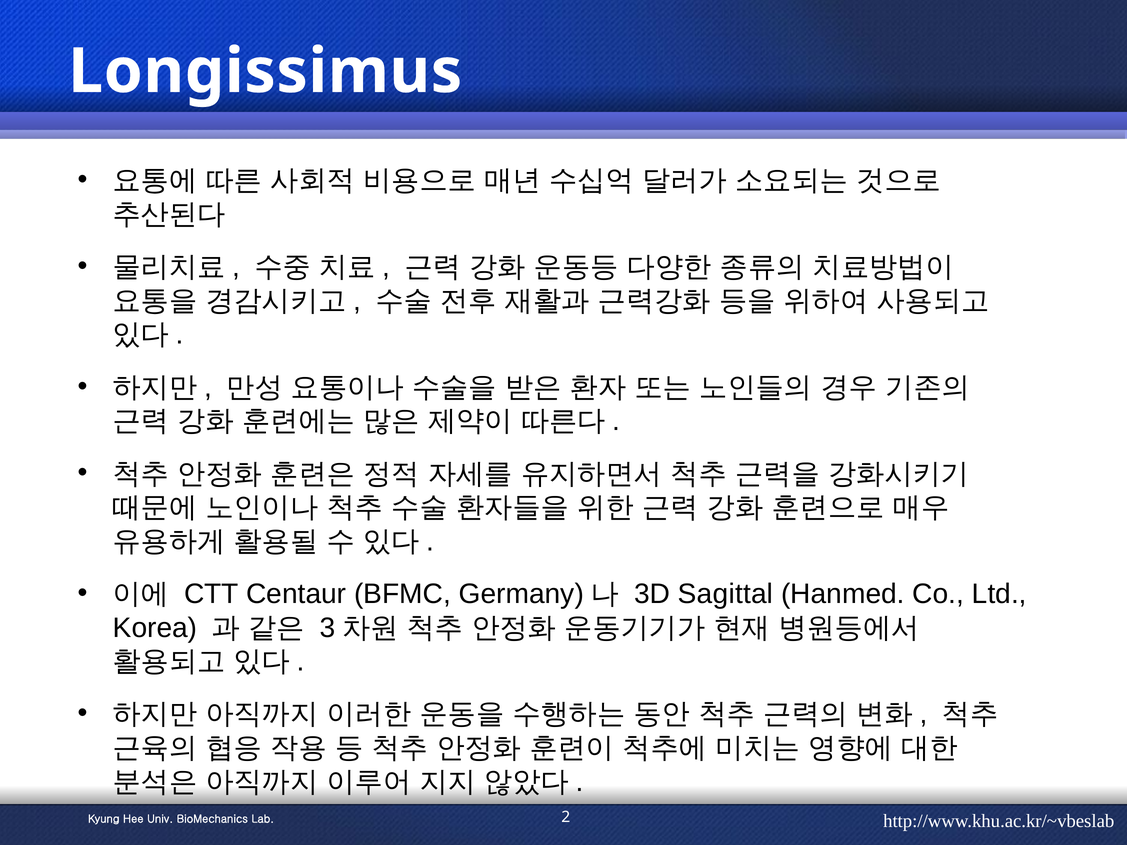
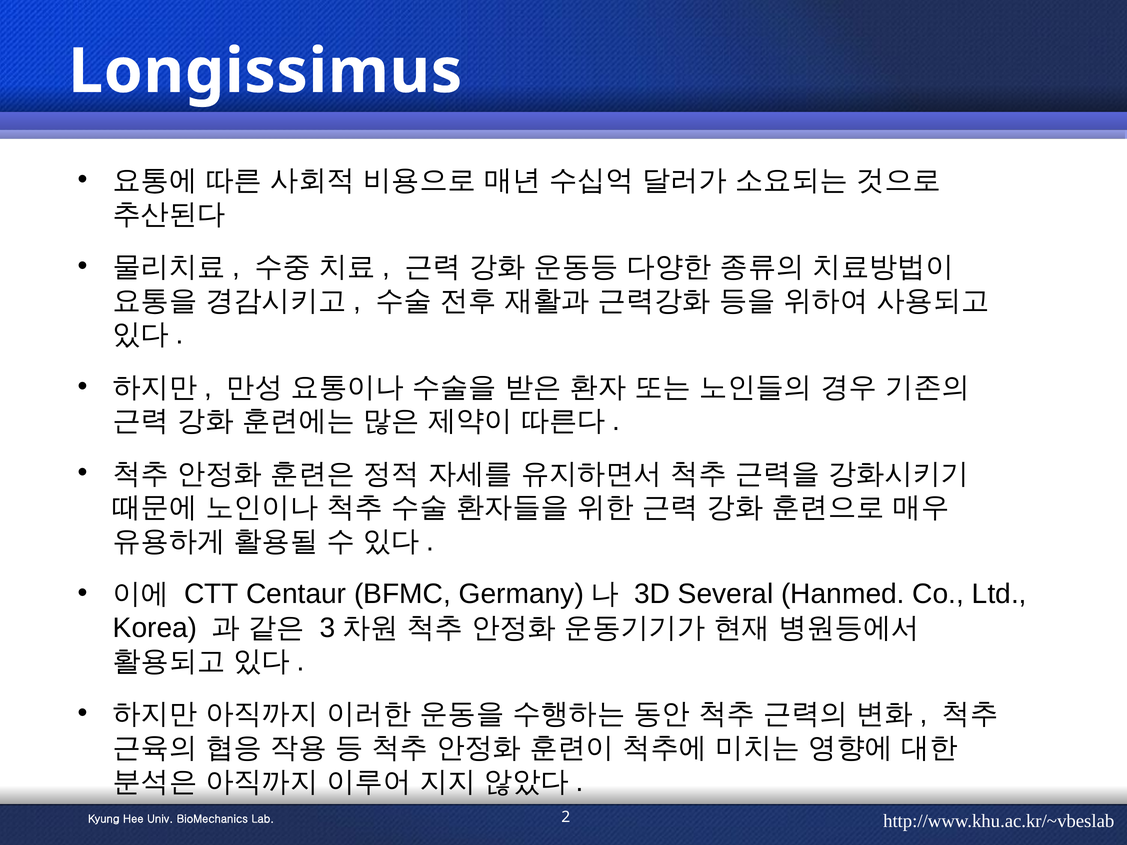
Sagittal: Sagittal -> Several
